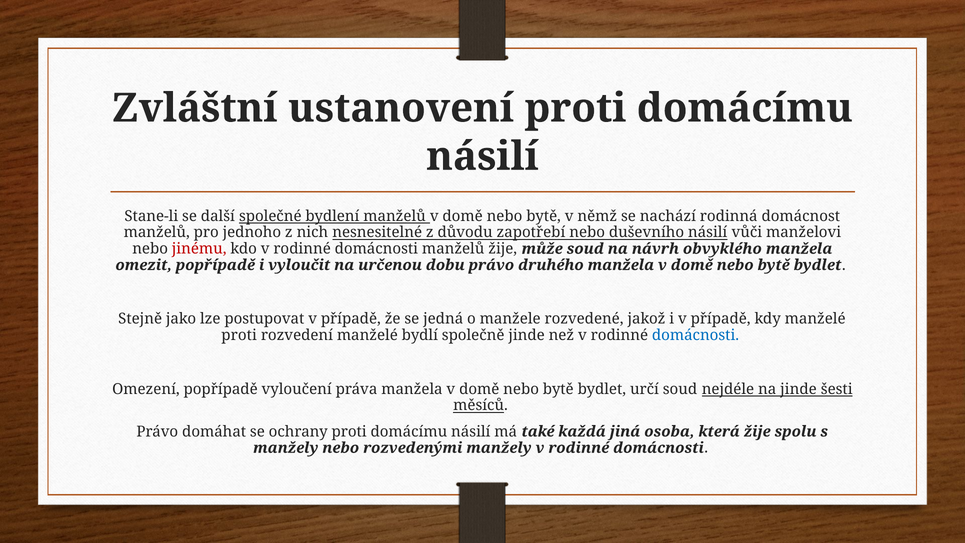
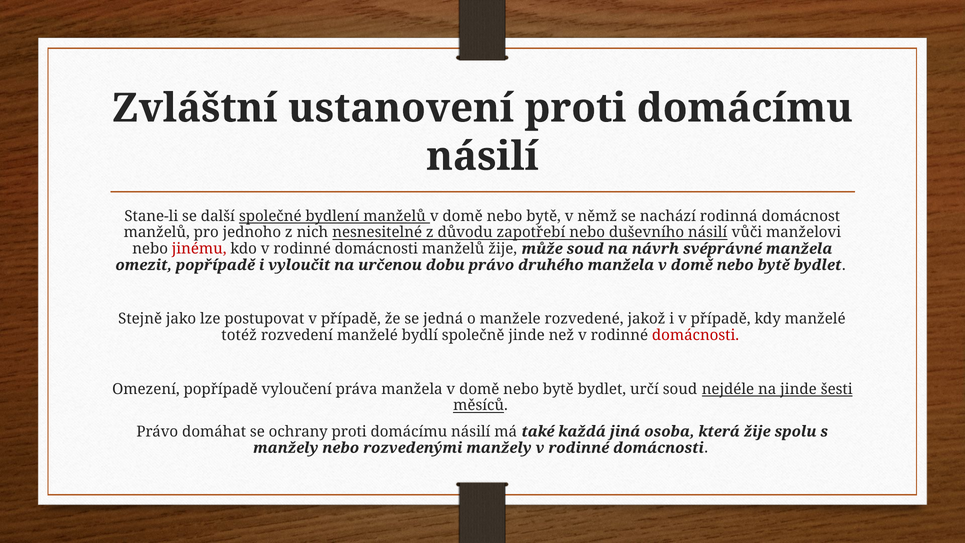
obvyklého: obvyklého -> svéprávné
proti at (239, 335): proti -> totéž
domácnosti at (696, 335) colour: blue -> red
